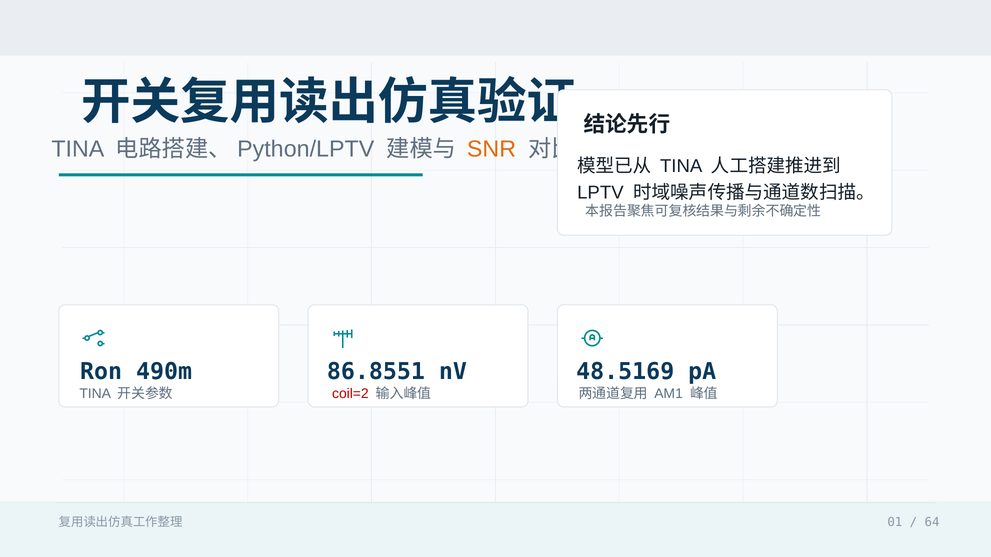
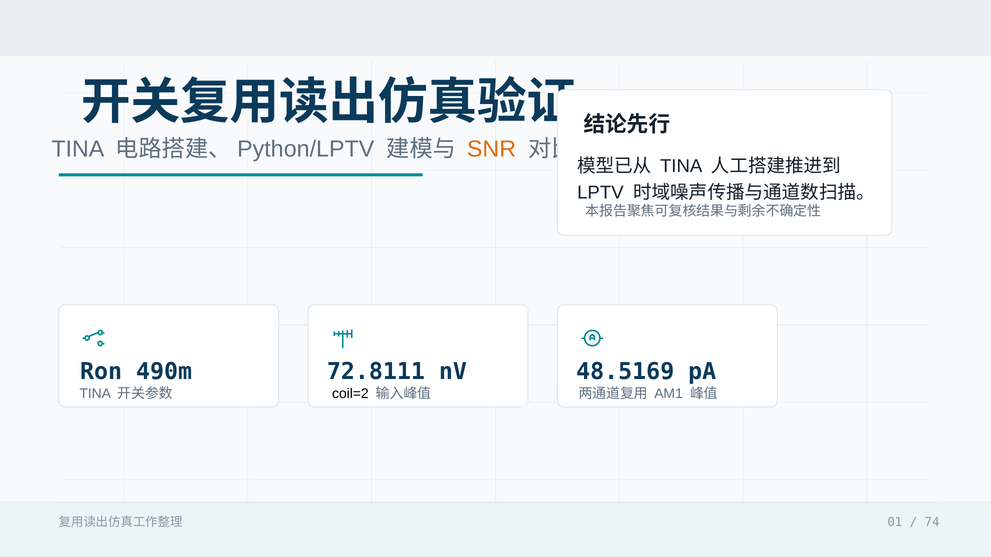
86.8551: 86.8551 -> 72.8111
coil=2 colour: red -> black
64: 64 -> 74
